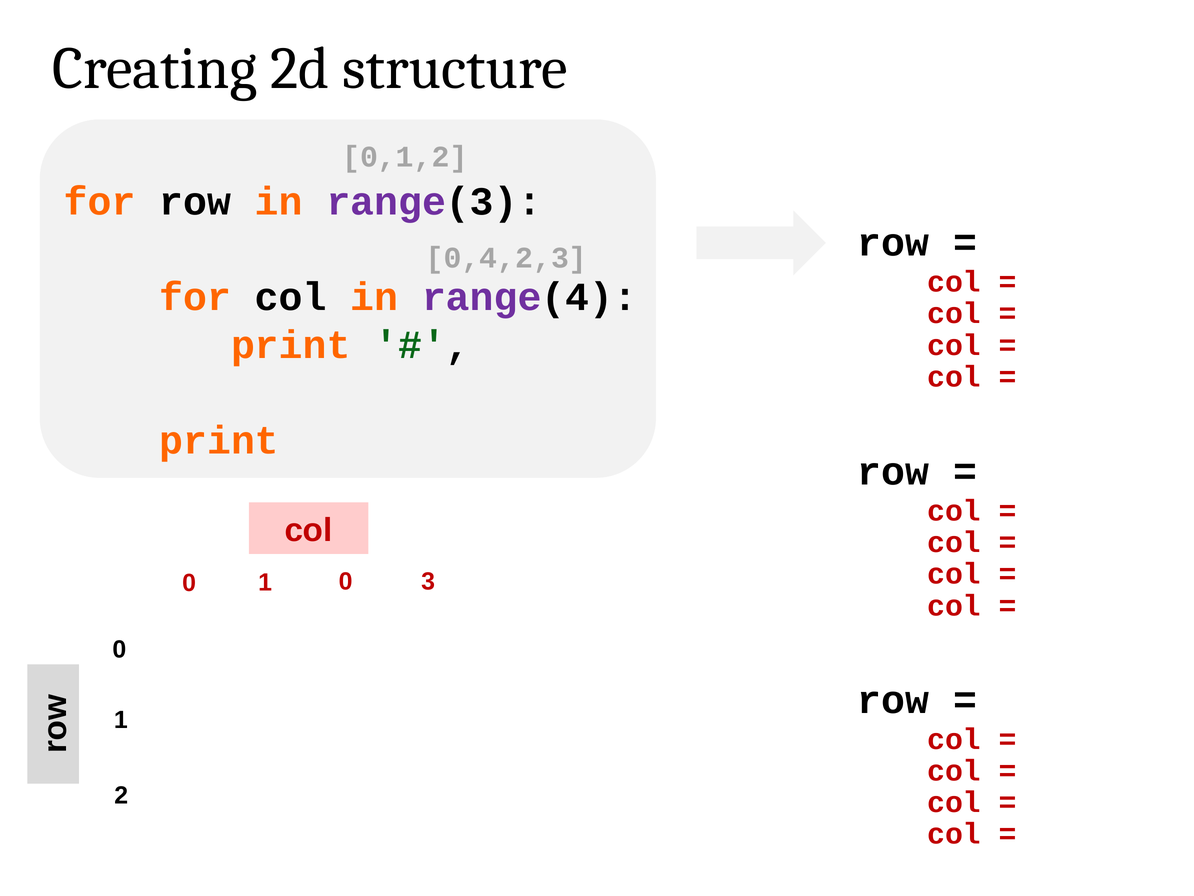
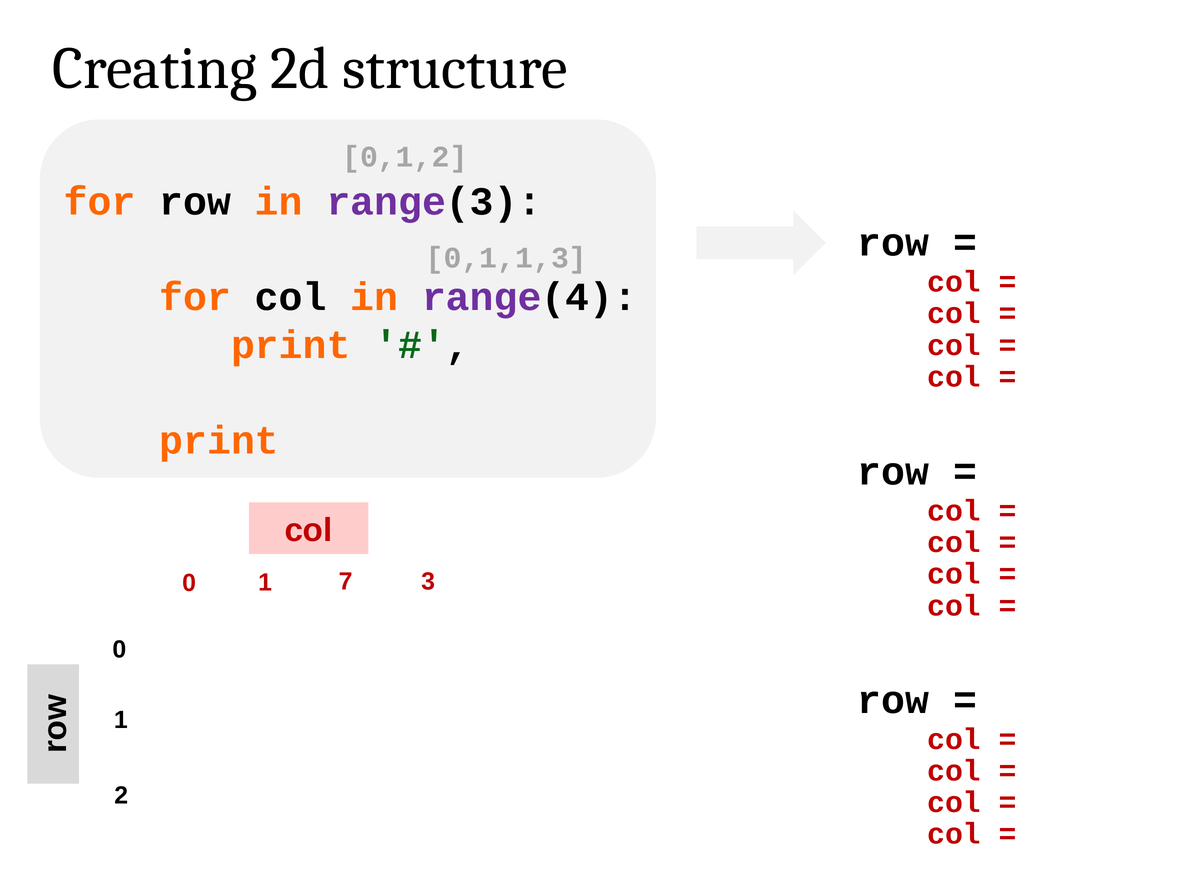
0,4,2,3: 0,4,2,3 -> 0,1,1,3
0 at (346, 581): 0 -> 7
